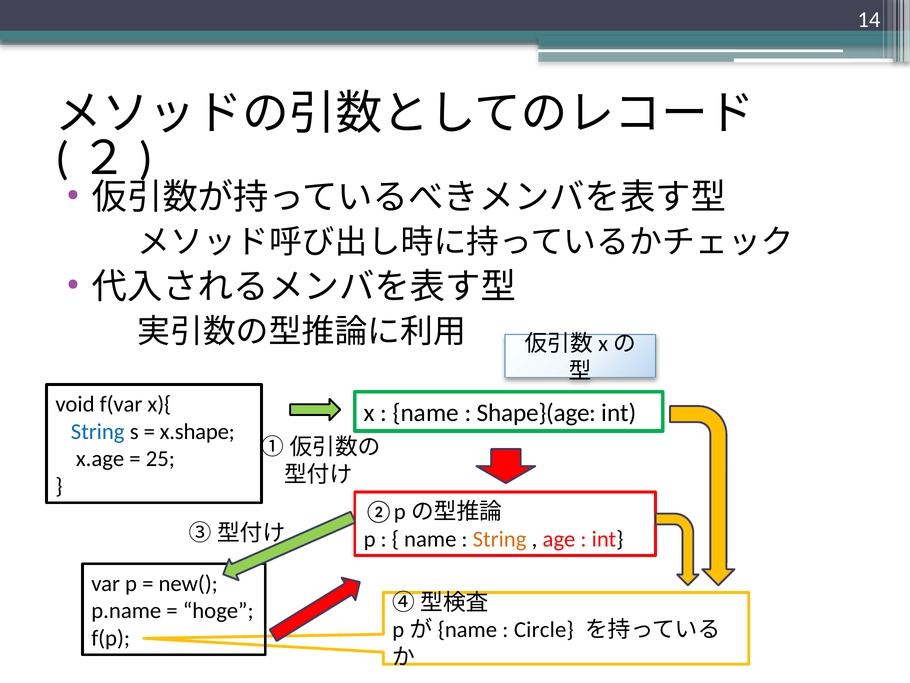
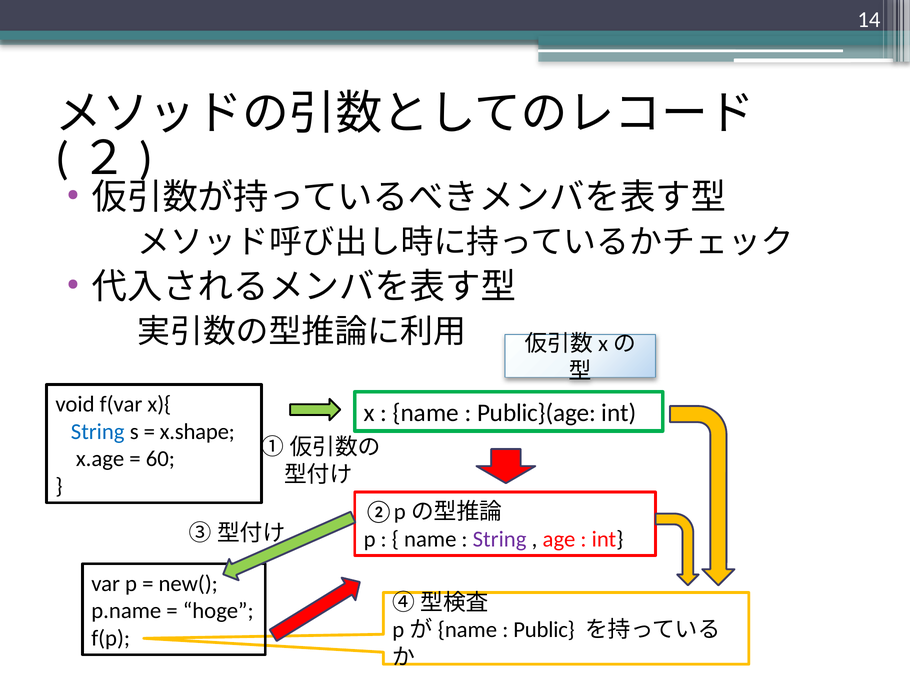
Shape}(age: Shape}(age -> Public}(age
25: 25 -> 60
String at (500, 539) colour: orange -> purple
Circle: Circle -> Public
